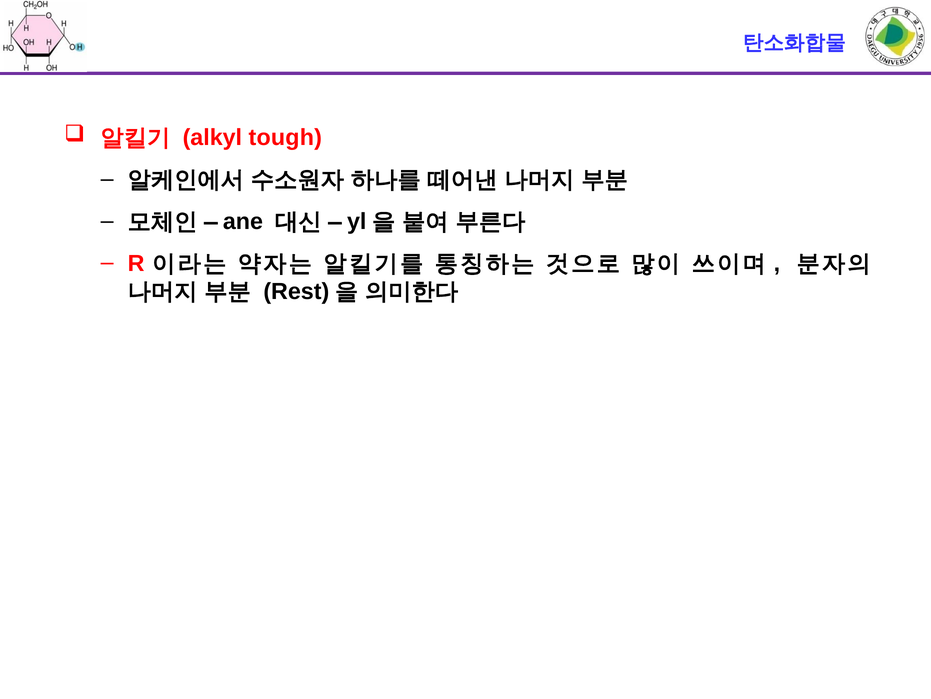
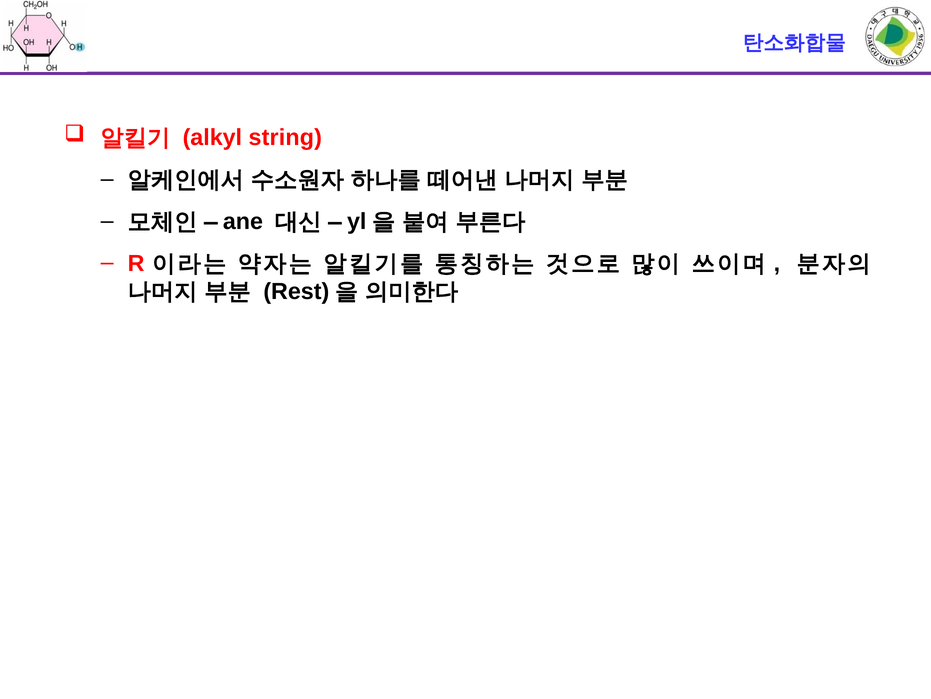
tough: tough -> string
